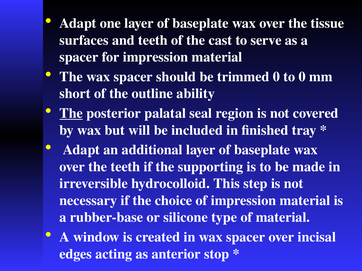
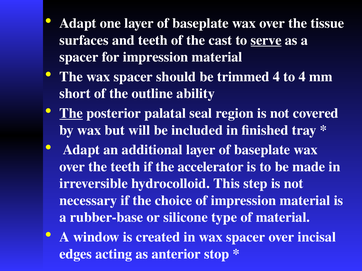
serve underline: none -> present
trimmed 0: 0 -> 4
to 0: 0 -> 4
supporting: supporting -> accelerator
